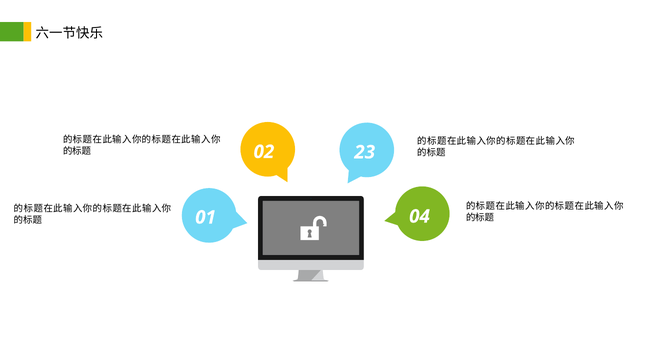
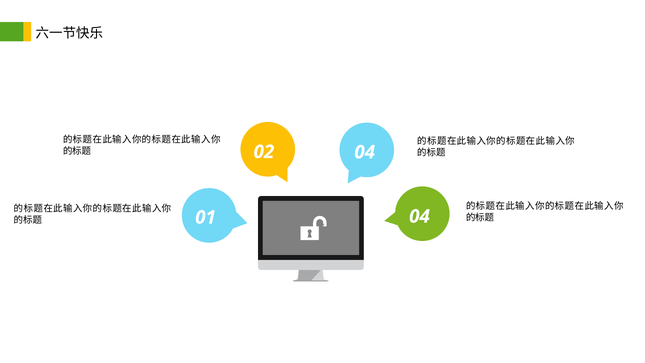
02 23: 23 -> 04
